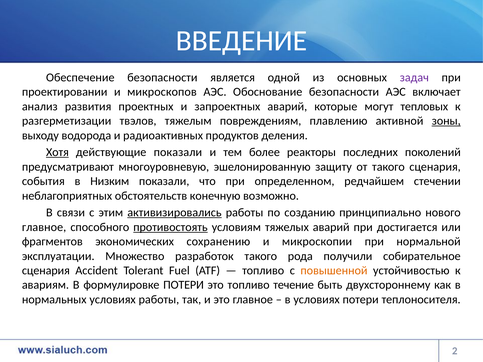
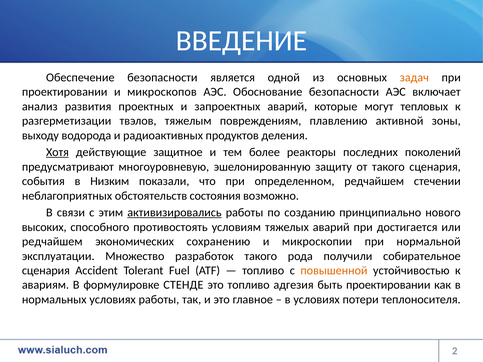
задач colour: purple -> orange
зоны underline: present -> none
действующие показали: показали -> защитное
конечную: конечную -> состояния
главное at (44, 227): главное -> высоких
противостоять underline: present -> none
фрагментов at (52, 242): фрагментов -> редчайшем
формулировке ПОТЕРИ: ПОТЕРИ -> СТЕНДЕ
течение: течение -> адгезия
быть двухстороннему: двухстороннему -> проектировании
